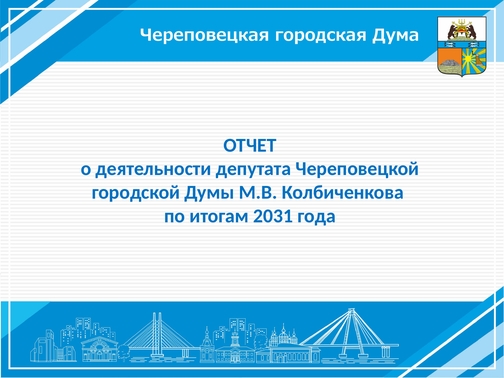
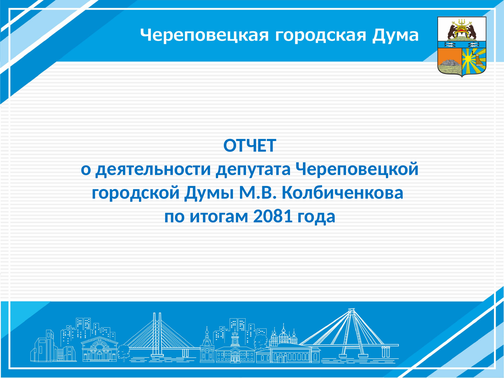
2031: 2031 -> 2081
